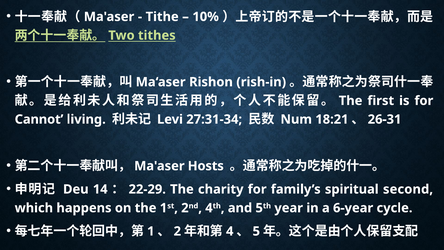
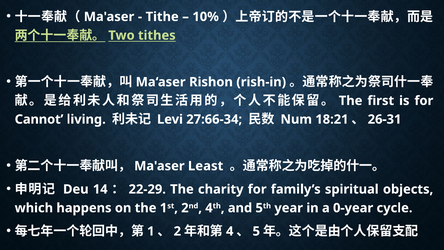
27:31-34: 27:31-34 -> 27:66-34
Hosts: Hosts -> Least
second: second -> objects
6-year: 6-year -> 0-year
